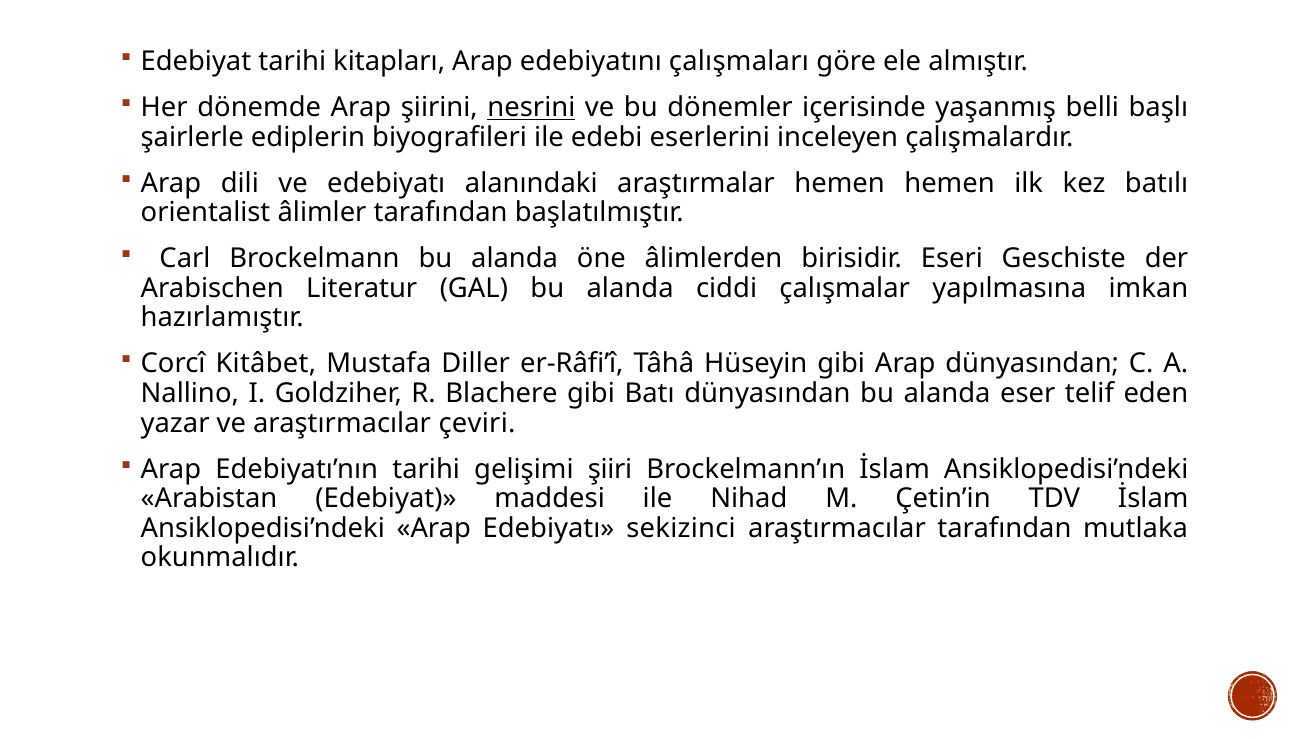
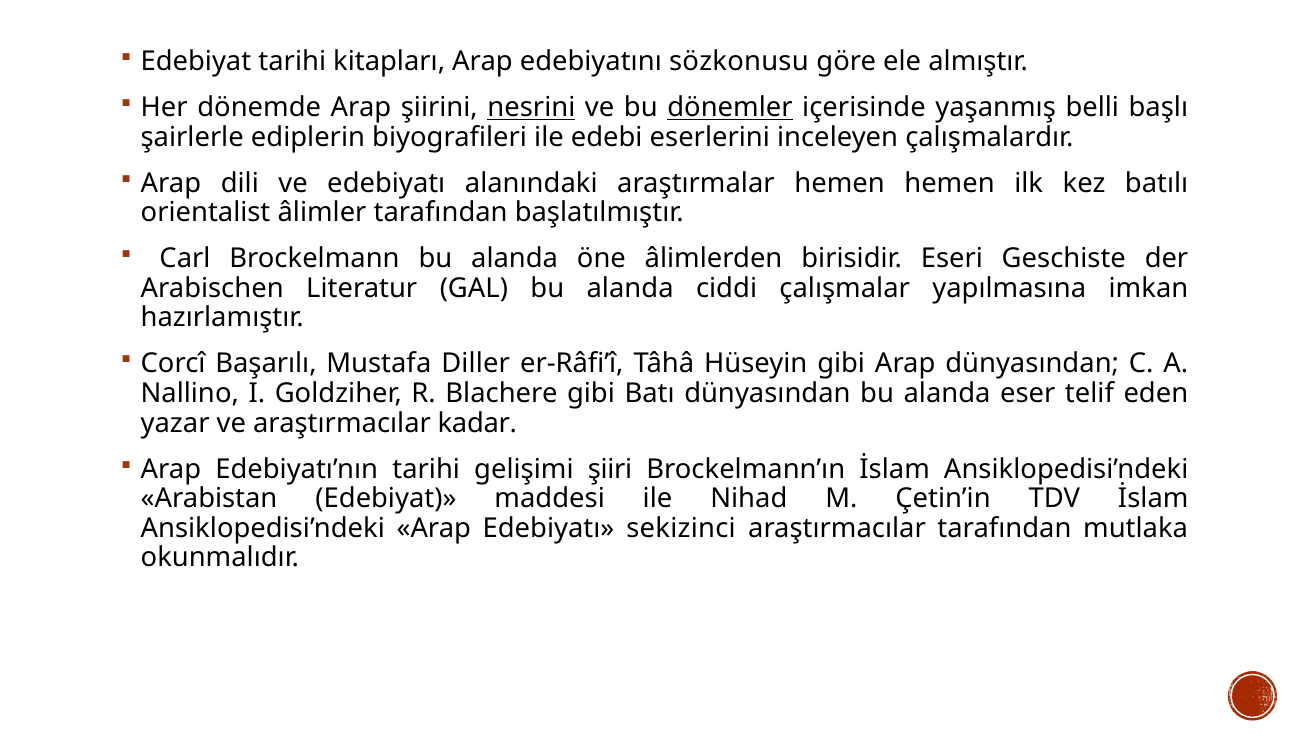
çalışmaları: çalışmaları -> sözkonusu
dönemler underline: none -> present
Kitâbet: Kitâbet -> Başarılı
çeviri: çeviri -> kadar
